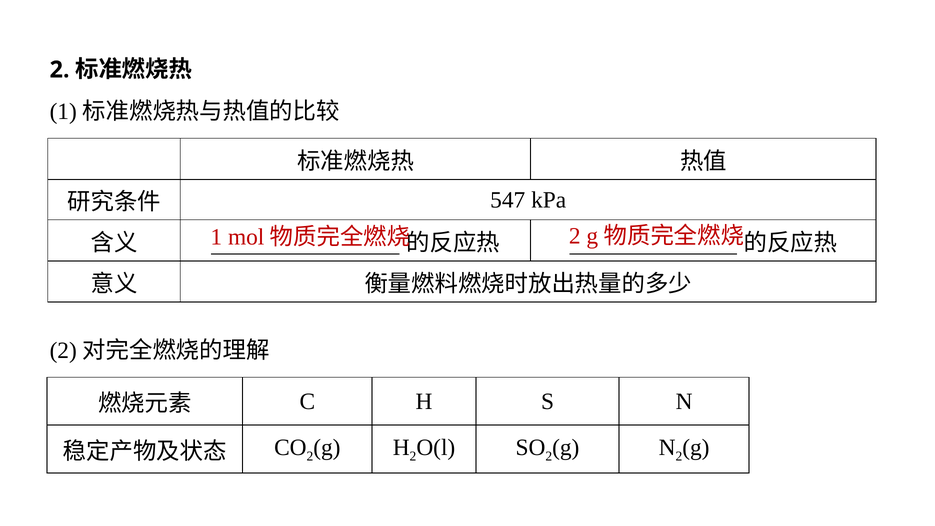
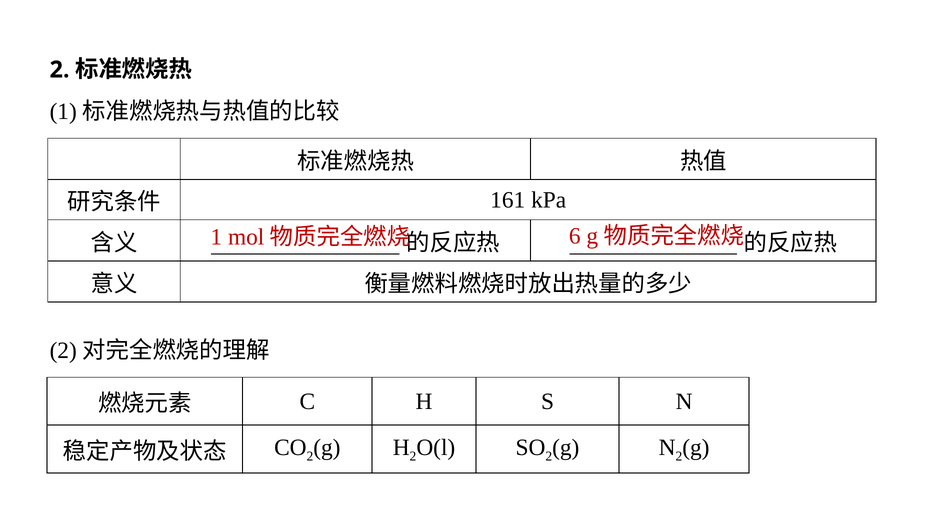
547: 547 -> 161
2 at (575, 236): 2 -> 6
